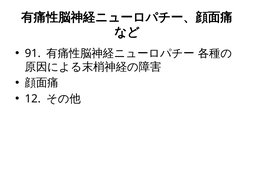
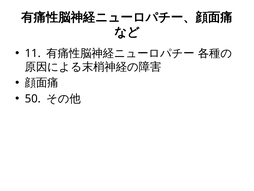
91: 91 -> 11
12: 12 -> 50
